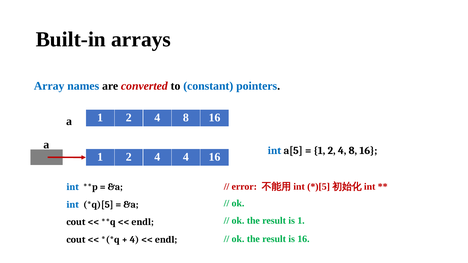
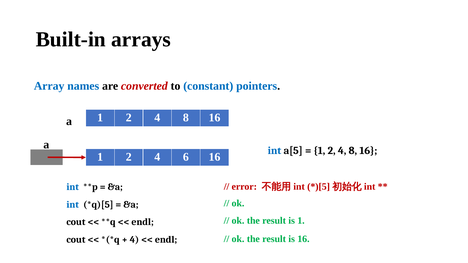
4 4: 4 -> 6
